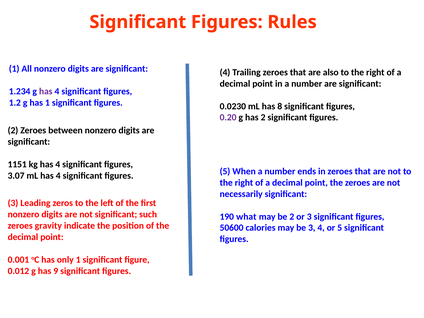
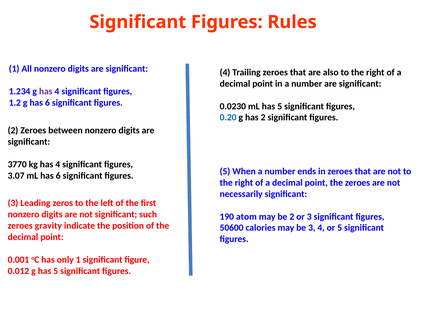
g has 1: 1 -> 6
mL has 8: 8 -> 5
0.20 colour: purple -> blue
1151: 1151 -> 3770
mL has 4: 4 -> 6
what: what -> atom
g has 9: 9 -> 5
